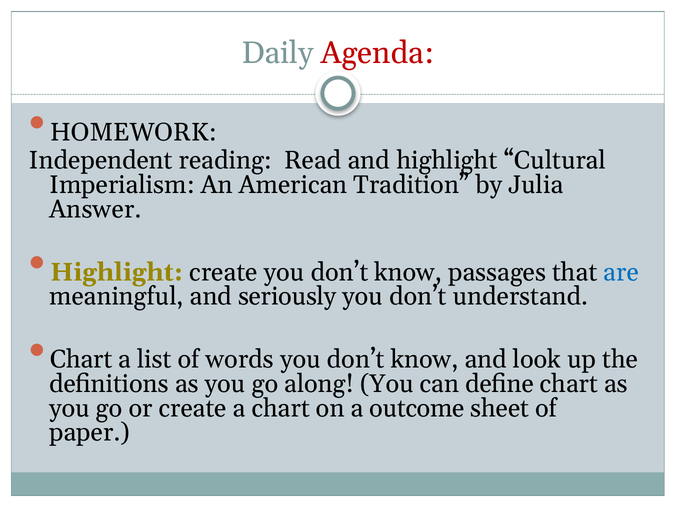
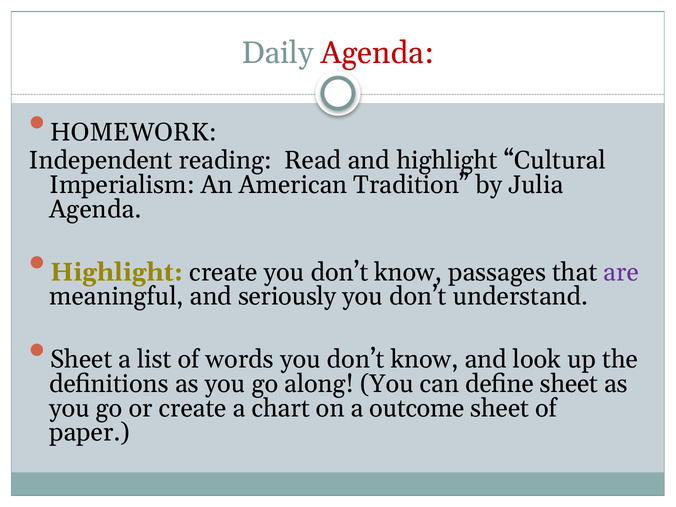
Answer at (95, 209): Answer -> Agenda
are colour: blue -> purple
Chart at (81, 359): Chart -> Sheet
define chart: chart -> sheet
